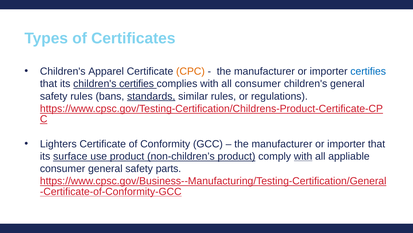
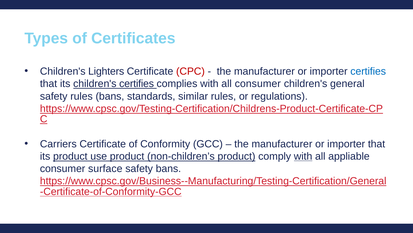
Apparel: Apparel -> Lighters
CPC colour: orange -> red
standards underline: present -> none
Lighters: Lighters -> Carriers
its surface: surface -> product
consumer general: general -> surface
safety parts: parts -> bans
